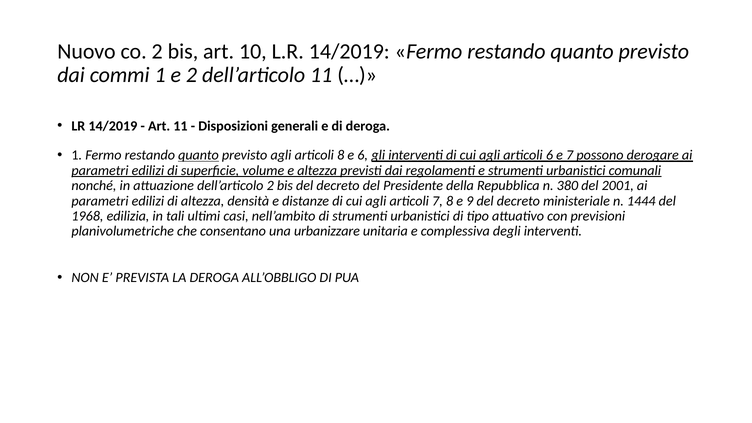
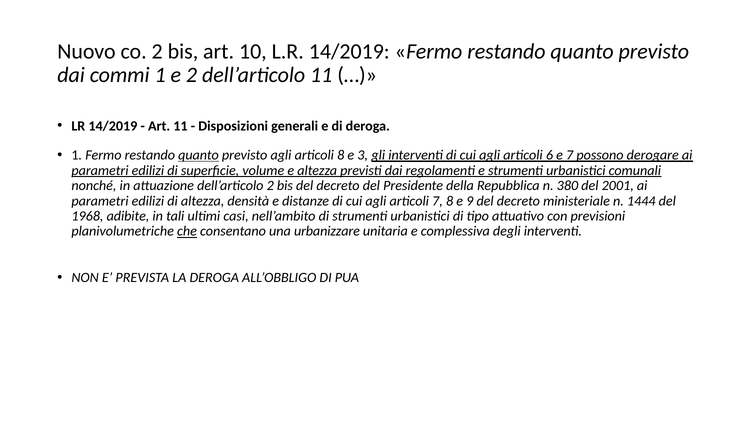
e 6: 6 -> 3
edilizia: edilizia -> adibite
che underline: none -> present
